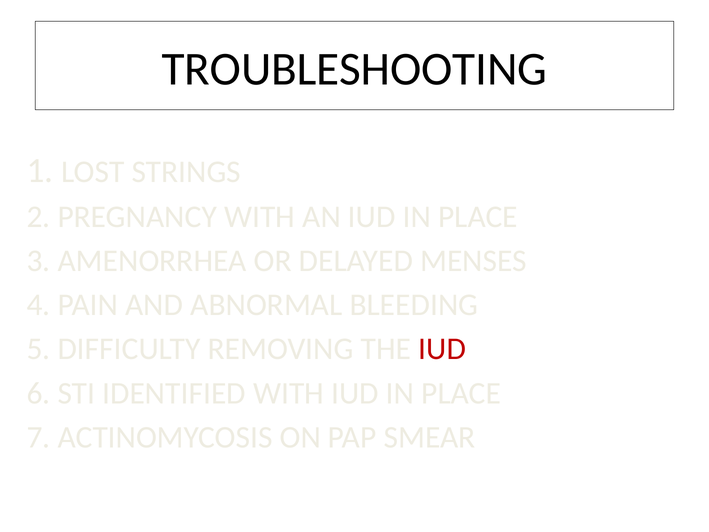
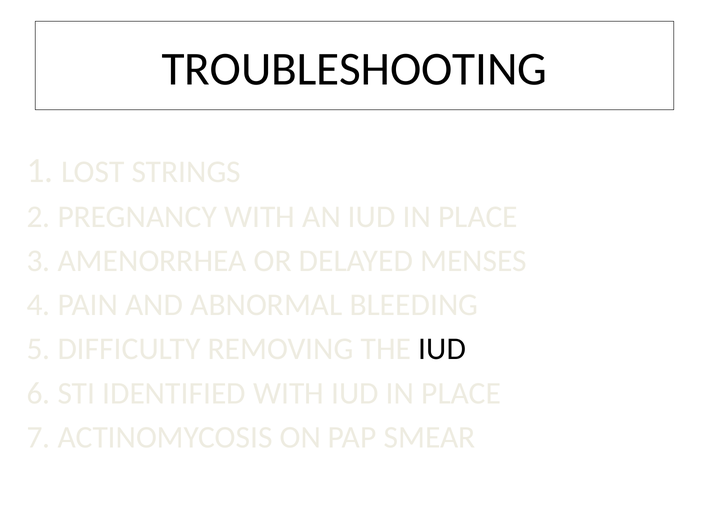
IUD at (442, 349) colour: red -> black
